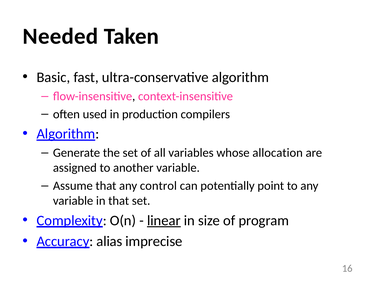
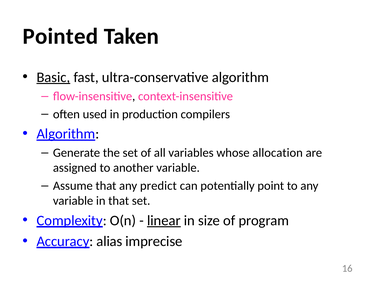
Needed: Needed -> Pointed
Basic underline: none -> present
control: control -> predict
